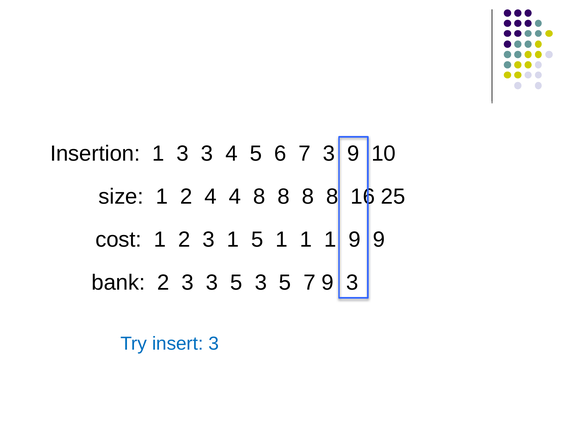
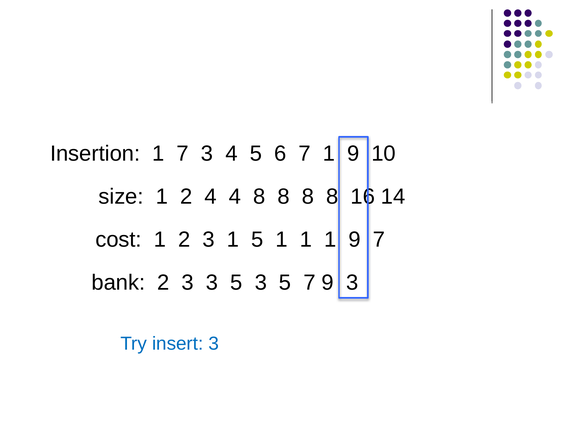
1 3: 3 -> 7
7 3: 3 -> 1
25: 25 -> 14
9 at (379, 240): 9 -> 7
